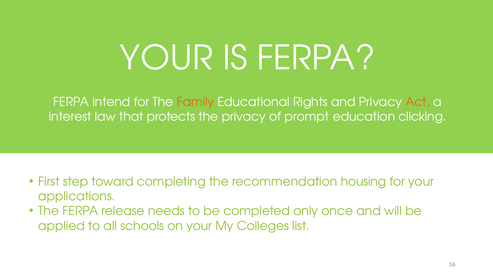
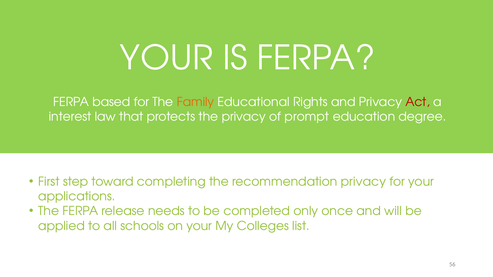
intend: intend -> based
Act colour: orange -> red
clicking: clicking -> degree
recommendation housing: housing -> privacy
